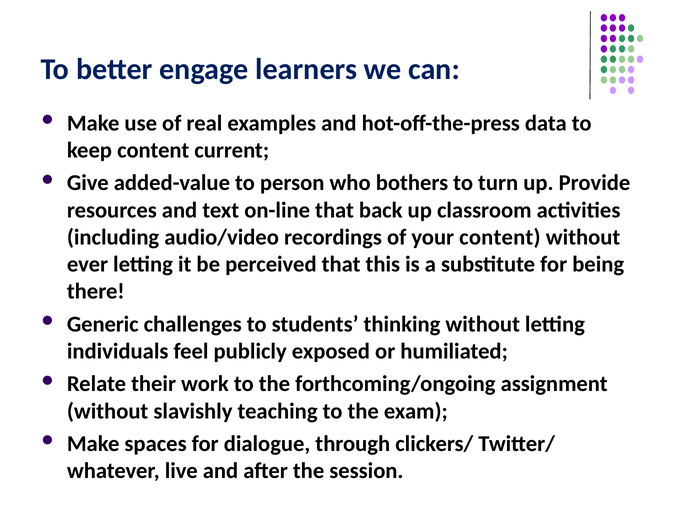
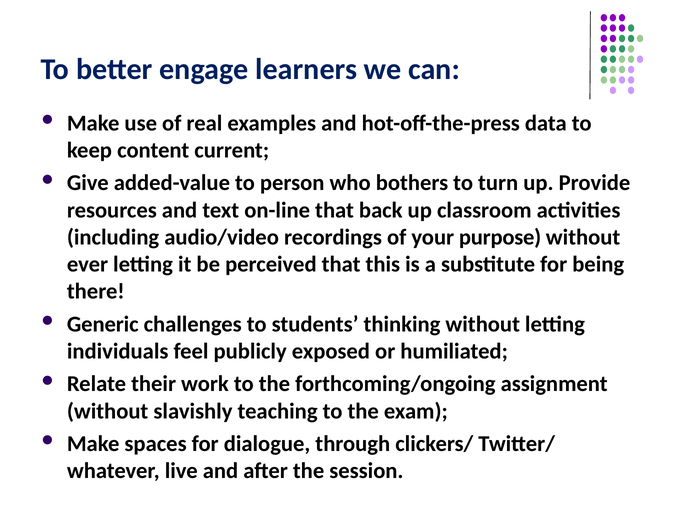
your content: content -> purpose
